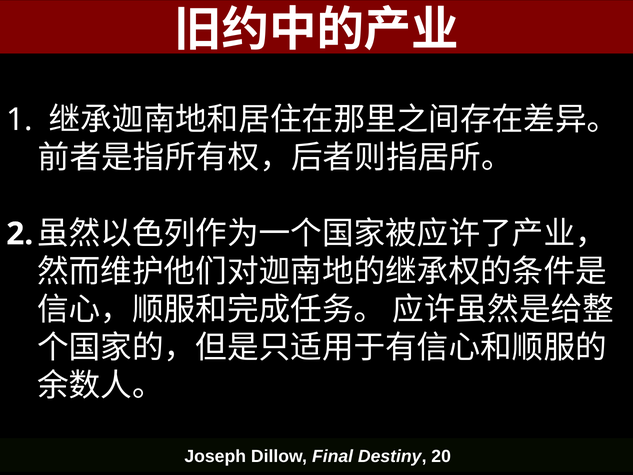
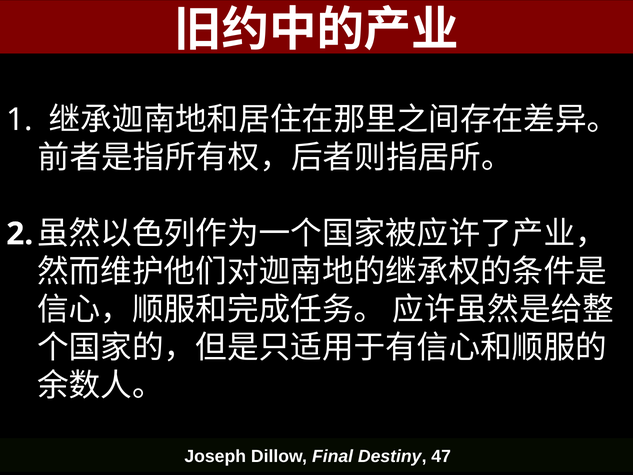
20: 20 -> 47
